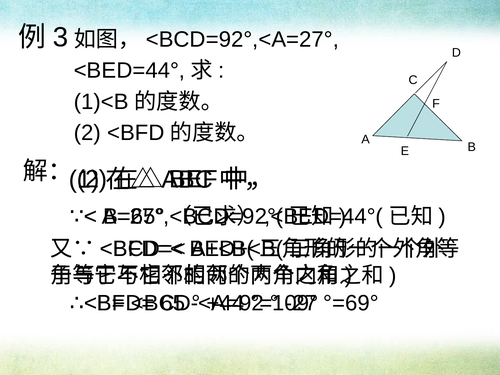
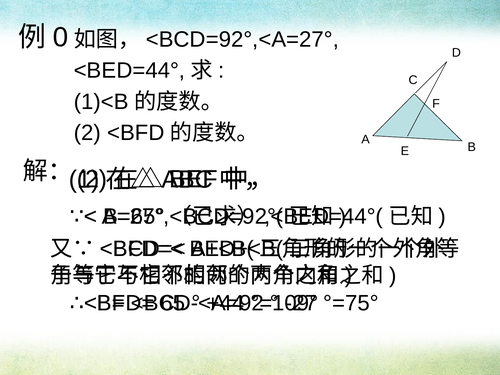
3: 3 -> 0
°=69°: °=69° -> °=75°
